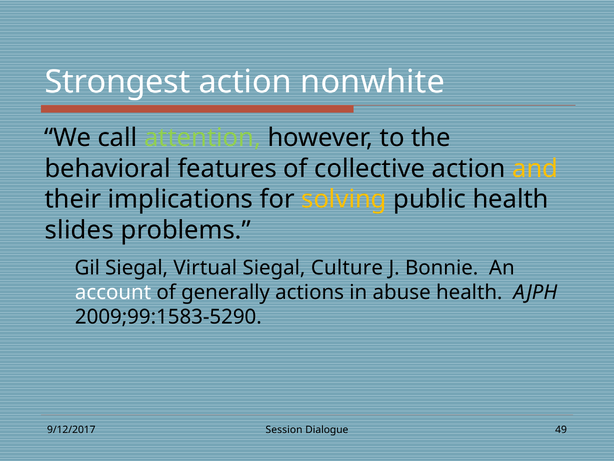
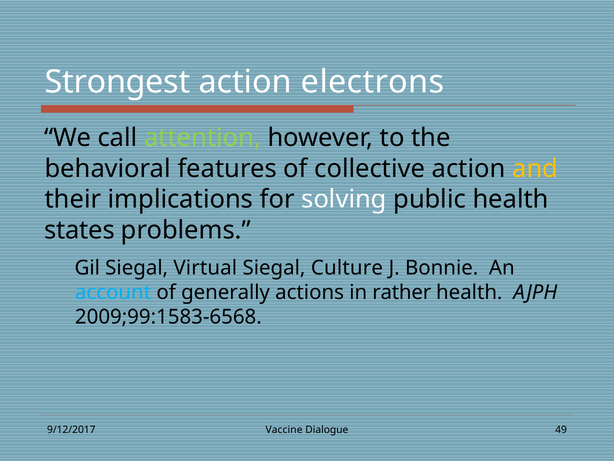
nonwhite: nonwhite -> electrons
solving colour: yellow -> white
slides: slides -> states
account colour: white -> light blue
abuse: abuse -> rather
2009;99:1583-5290: 2009;99:1583-5290 -> 2009;99:1583-6568
Session: Session -> Vaccine
